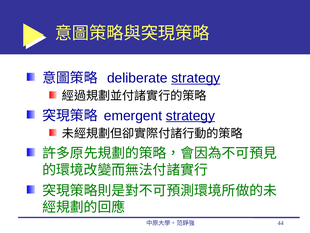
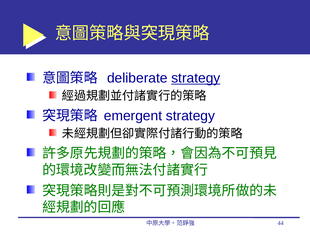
strategy at (190, 116) underline: present -> none
